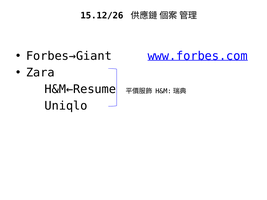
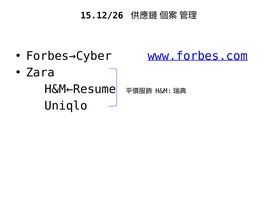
Forbes→Giant: Forbes→Giant -> Forbes→Cyber
